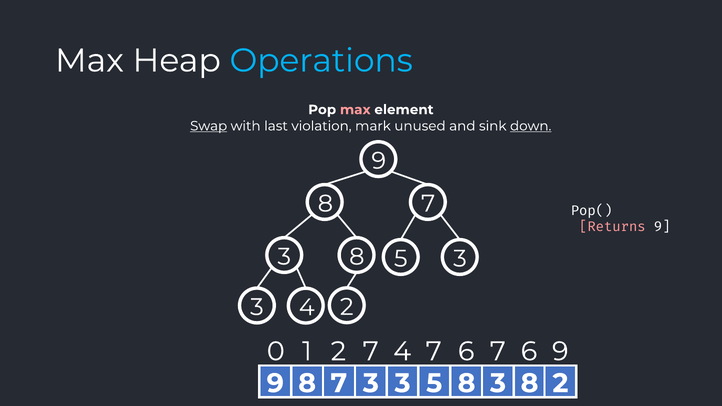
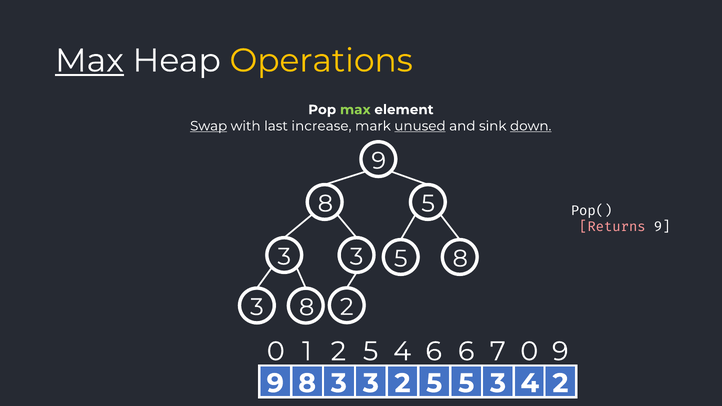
Max at (89, 61) underline: none -> present
Operations colour: light blue -> yellow
max at (355, 110) colour: pink -> light green
violation: violation -> increase
unused underline: none -> present
7 at (428, 204): 7 -> 5
8 at (357, 257): 8 -> 3
5 3: 3 -> 8
3 4: 4 -> 8
1 2 7: 7 -> 5
4 7: 7 -> 6
6 at (529, 351): 6 -> 0
7 at (339, 383): 7 -> 3
3 at (403, 383): 3 -> 2
5 8: 8 -> 5
8 at (530, 383): 8 -> 4
